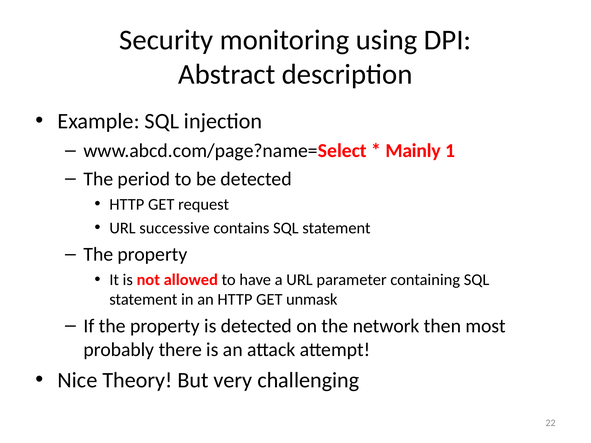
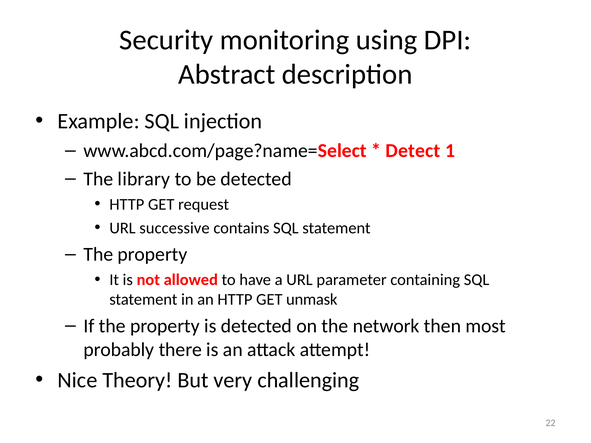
Mainly: Mainly -> Detect
period: period -> library
